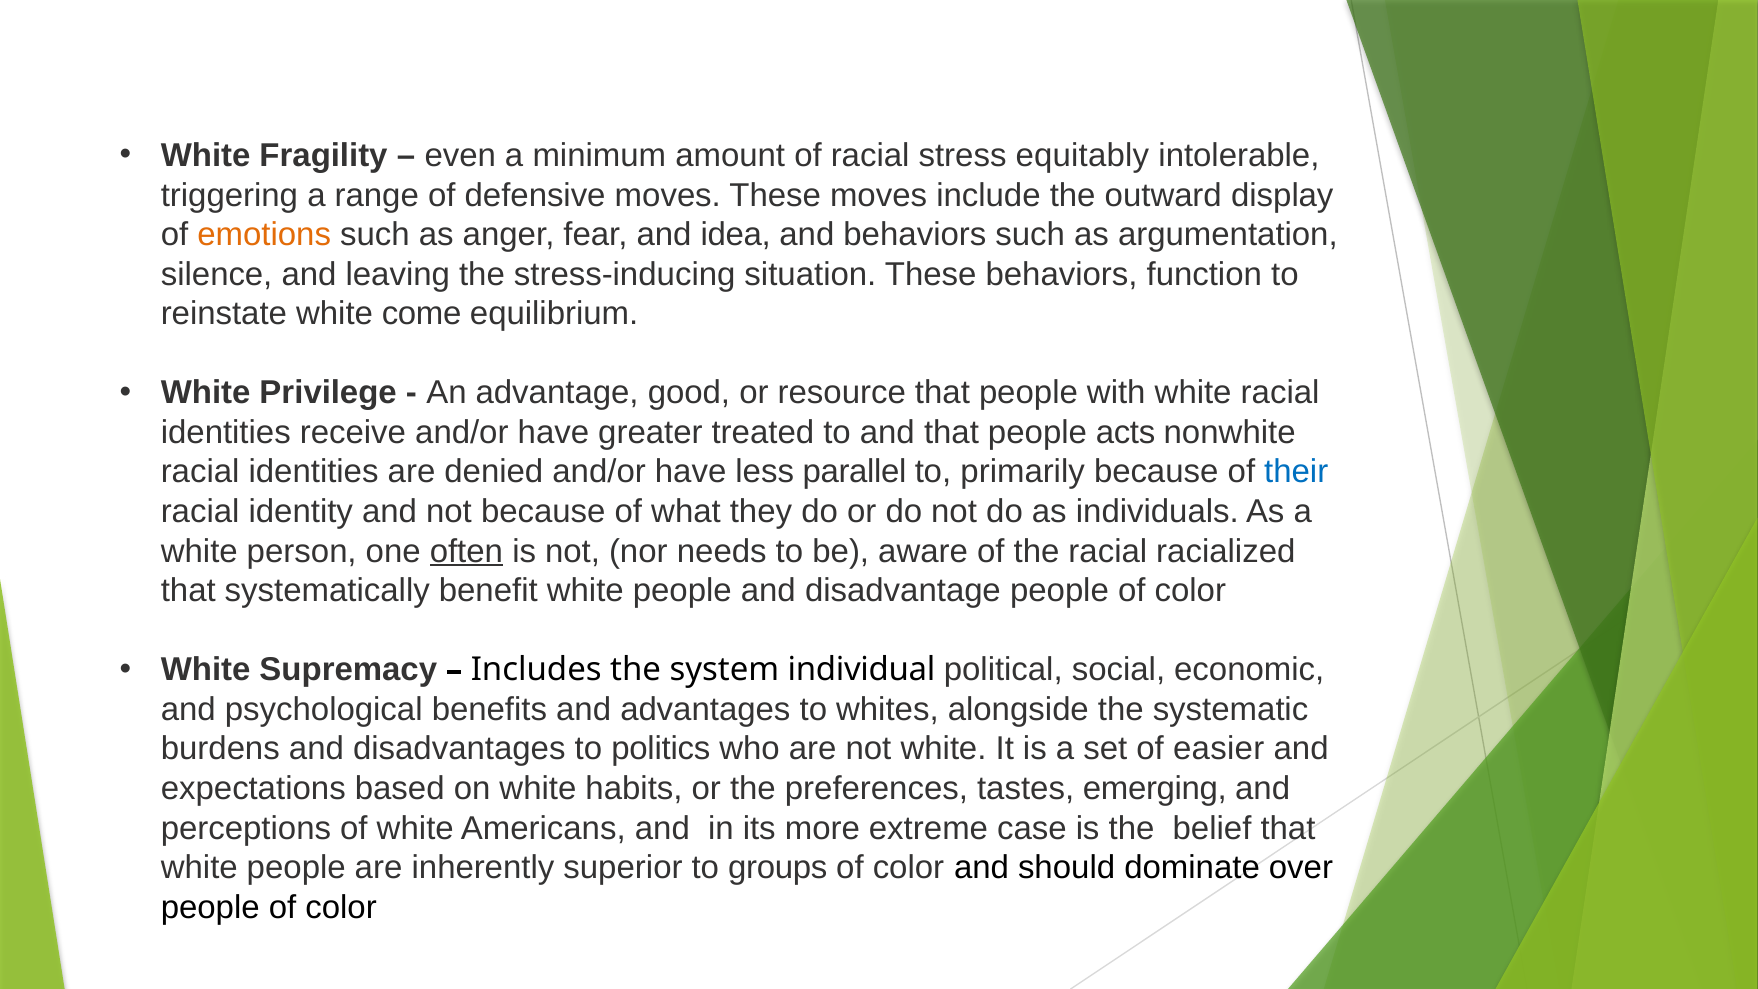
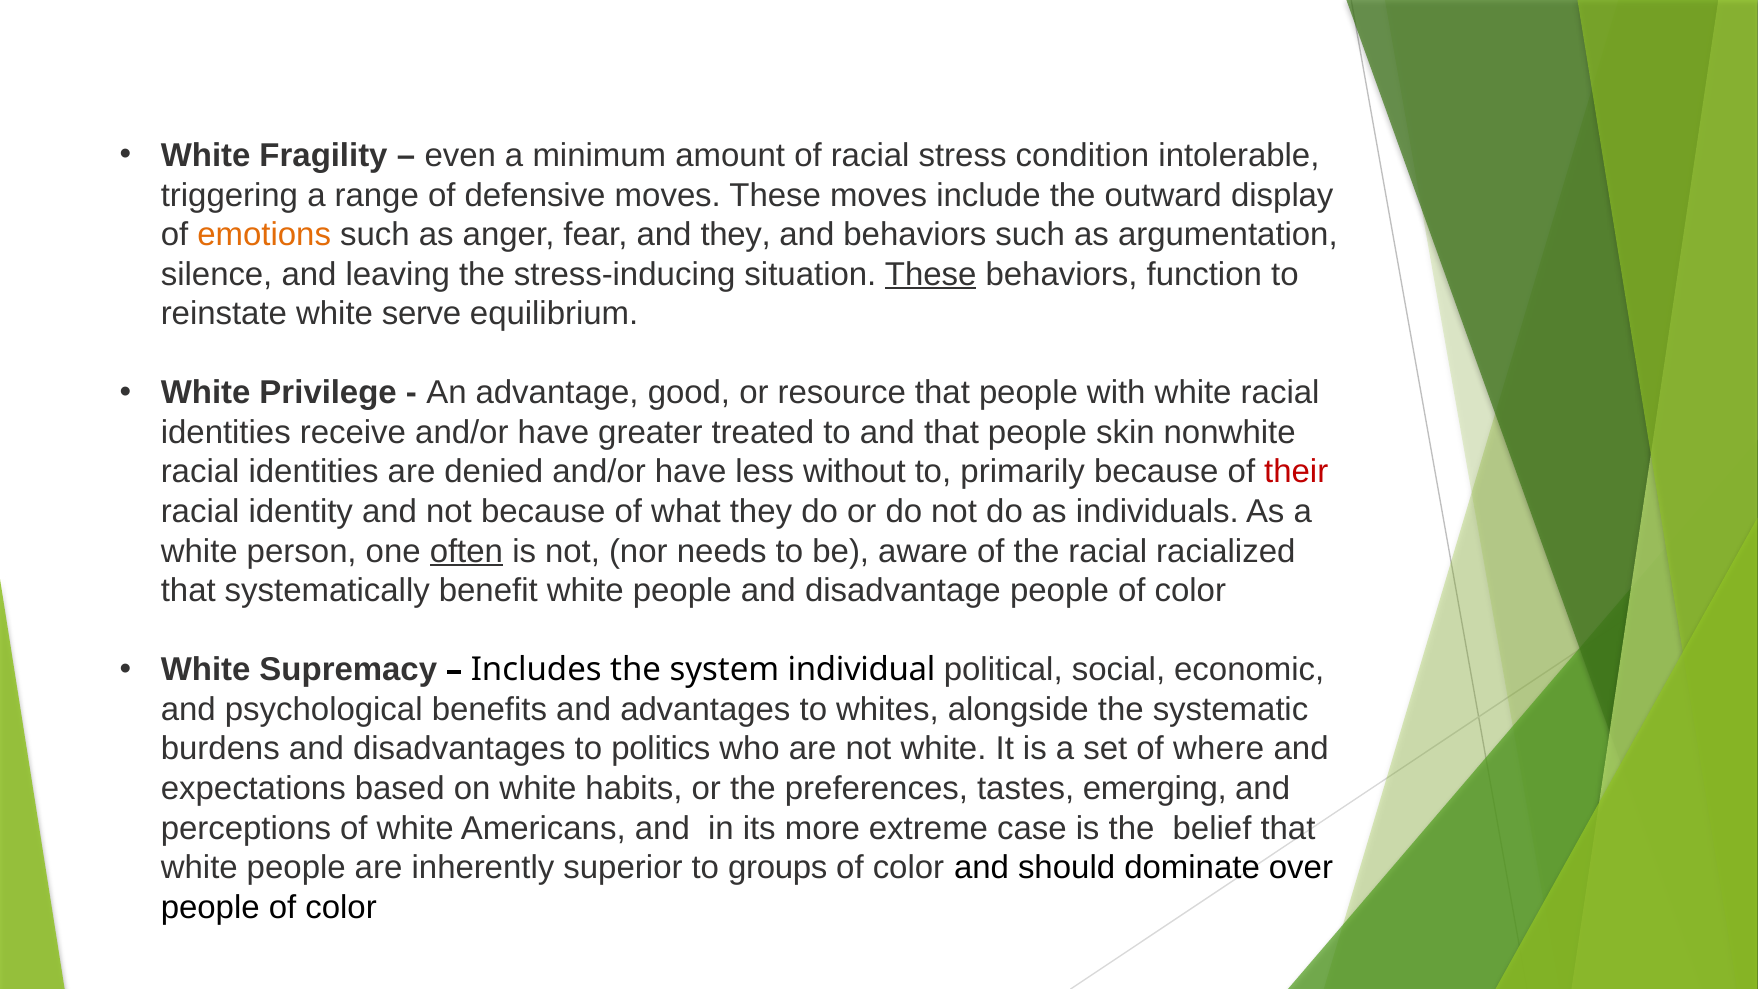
equitably: equitably -> condition
and idea: idea -> they
These at (931, 274) underline: none -> present
come: come -> serve
acts: acts -> skin
parallel: parallel -> without
their colour: blue -> red
easier: easier -> where
